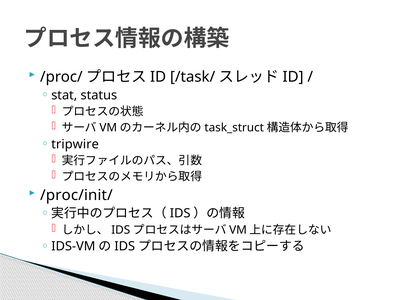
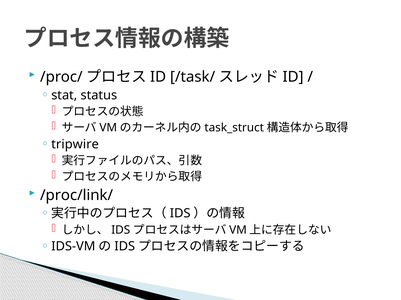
/proc/init/: /proc/init/ -> /proc/link/
